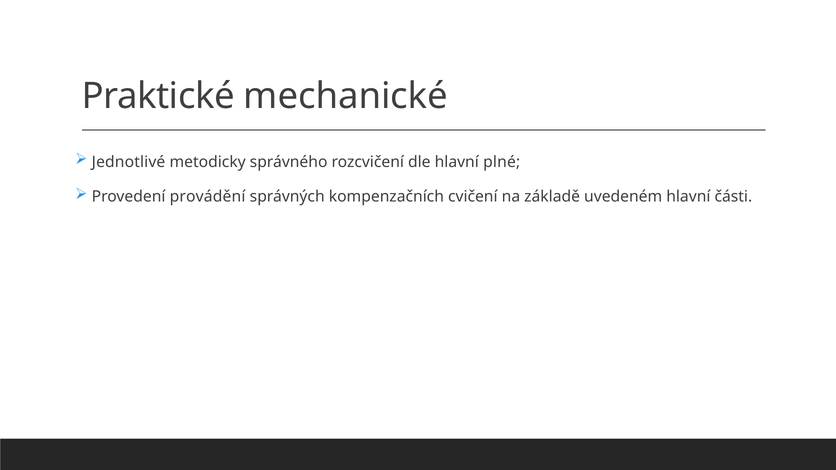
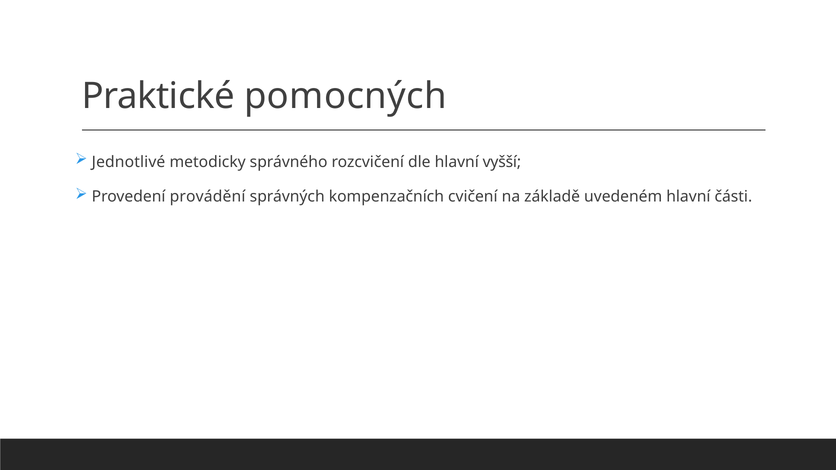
mechanické: mechanické -> pomocných
plné: plné -> vyšší
